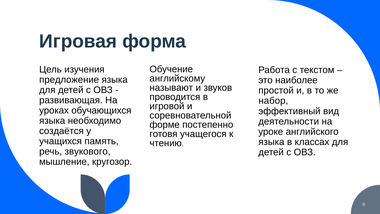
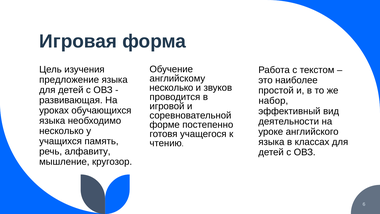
называют at (171, 88): называют -> несколько
создаётся at (61, 131): создаётся -> несколько
звукового: звукового -> алфавиту
